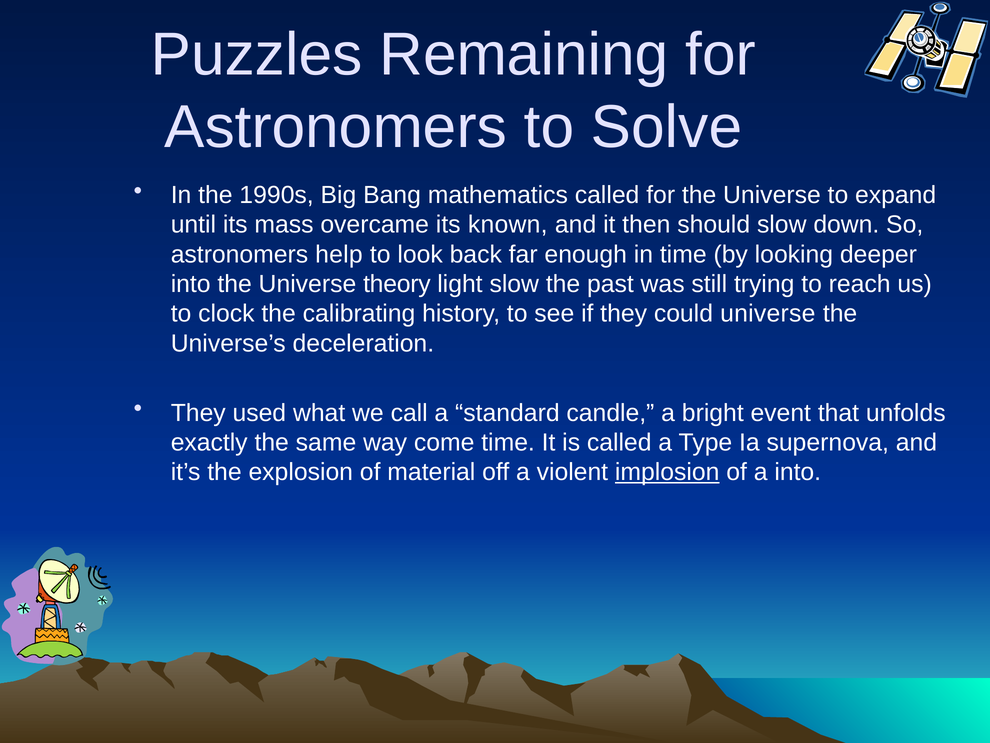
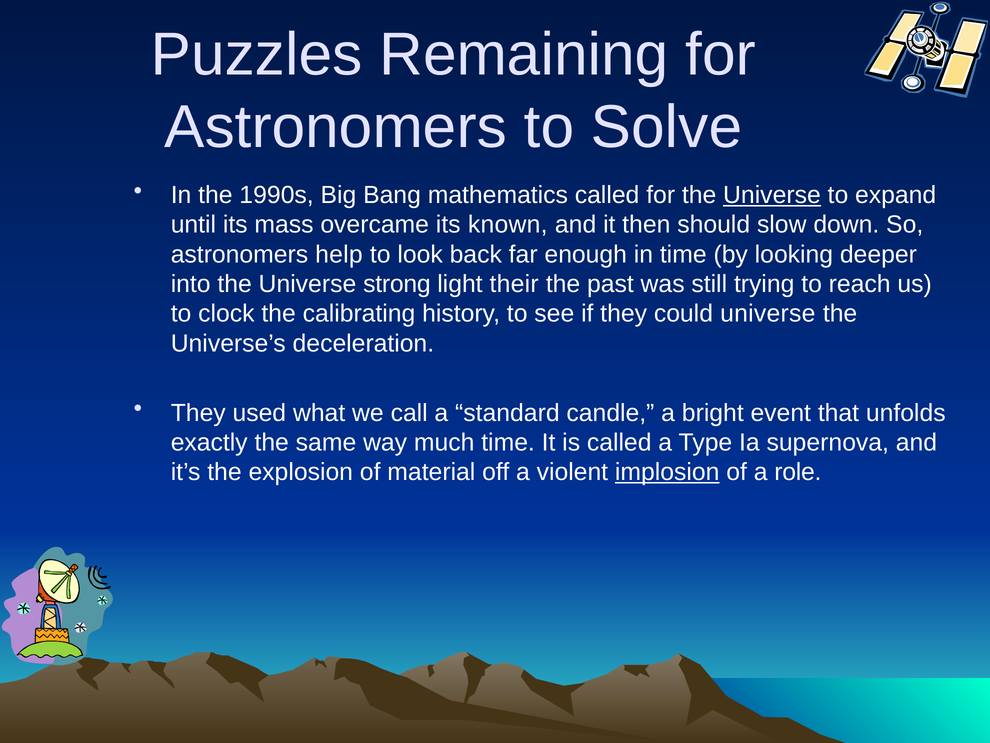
Universe at (772, 195) underline: none -> present
theory: theory -> strong
light slow: slow -> their
come: come -> much
a into: into -> role
